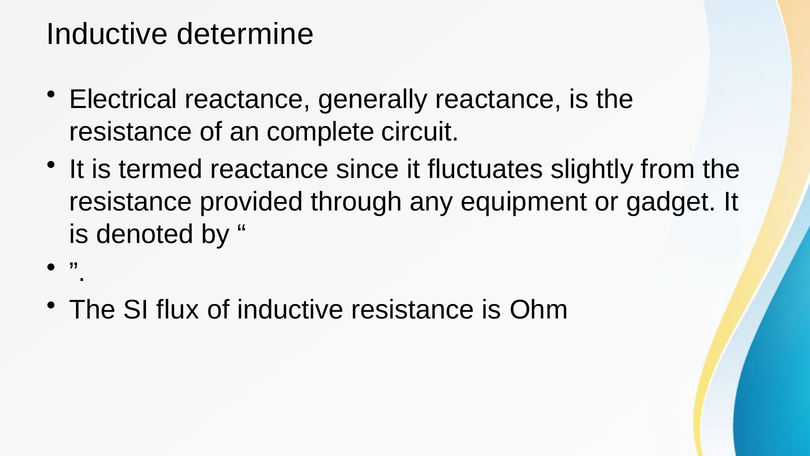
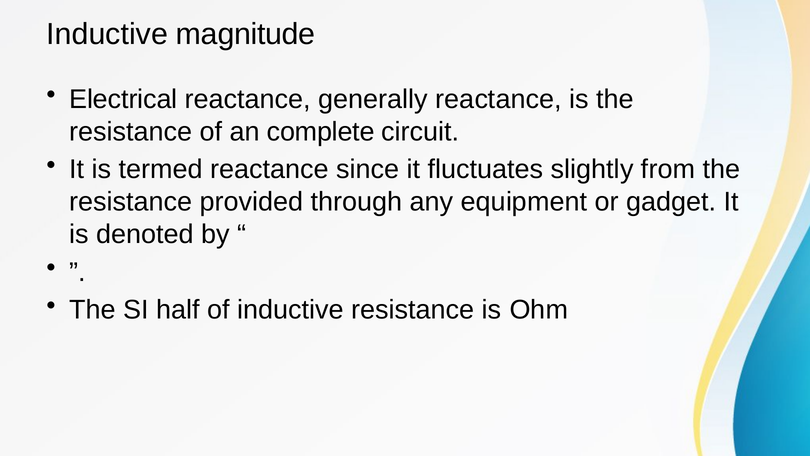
determine: determine -> magnitude
flux: flux -> half
